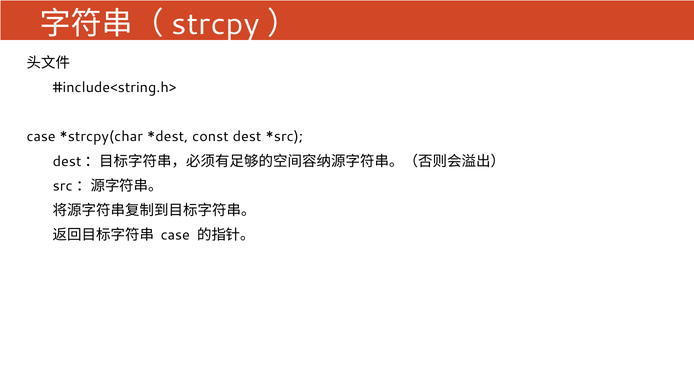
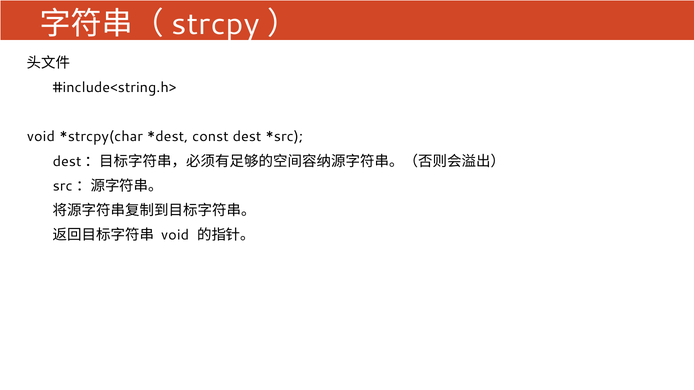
case at (41, 137): case -> void
case at (175, 235): case -> void
